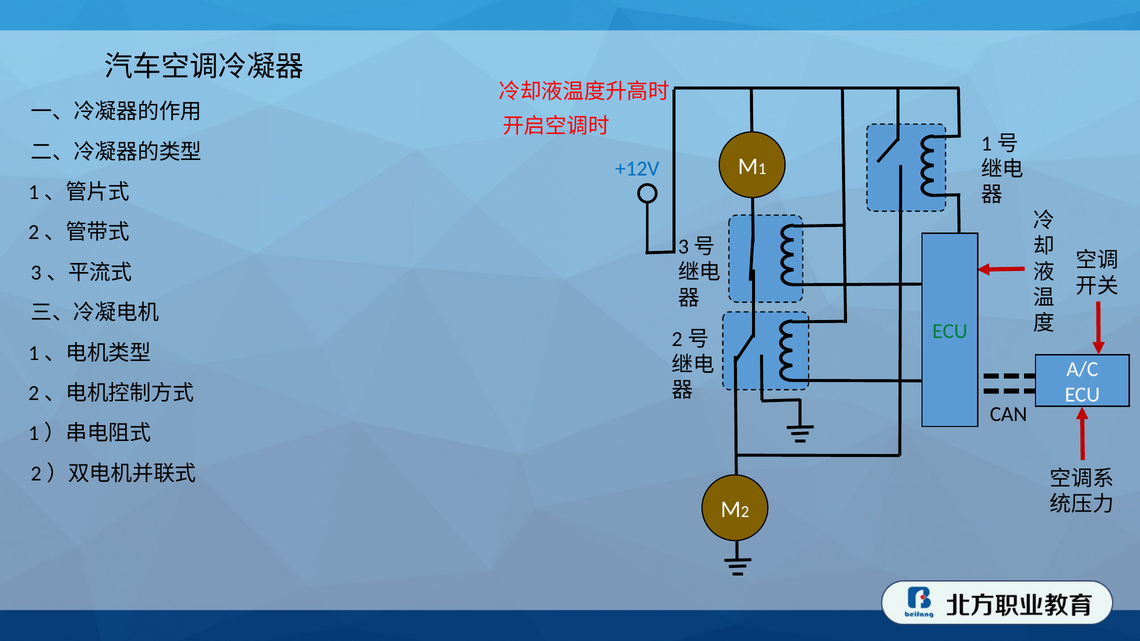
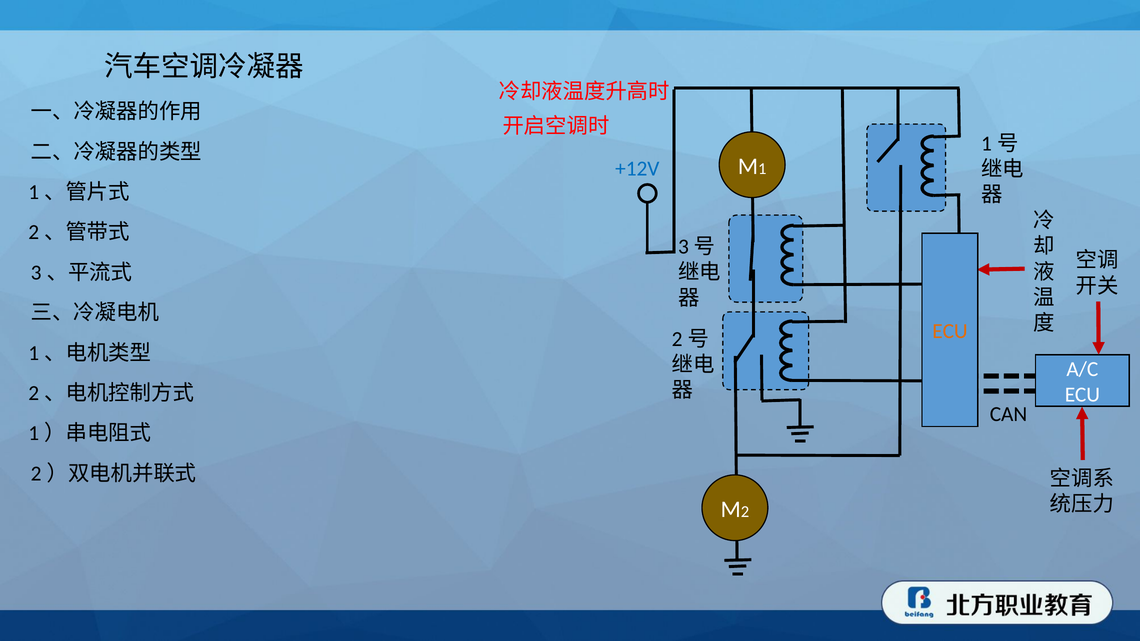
ECU at (950, 331) colour: green -> orange
